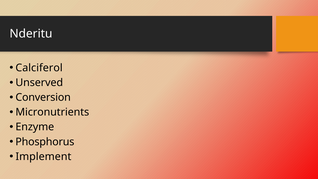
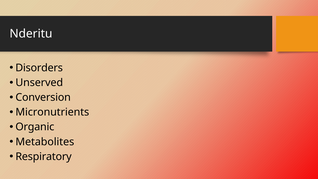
Calciferol: Calciferol -> Disorders
Enzyme: Enzyme -> Organic
Phosphorus: Phosphorus -> Metabolites
Implement: Implement -> Respiratory
